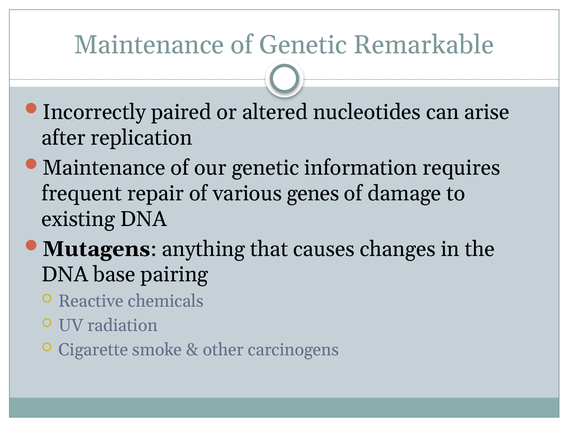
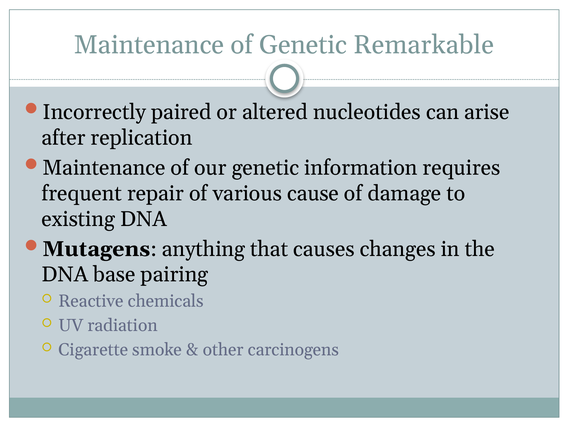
genes: genes -> cause
